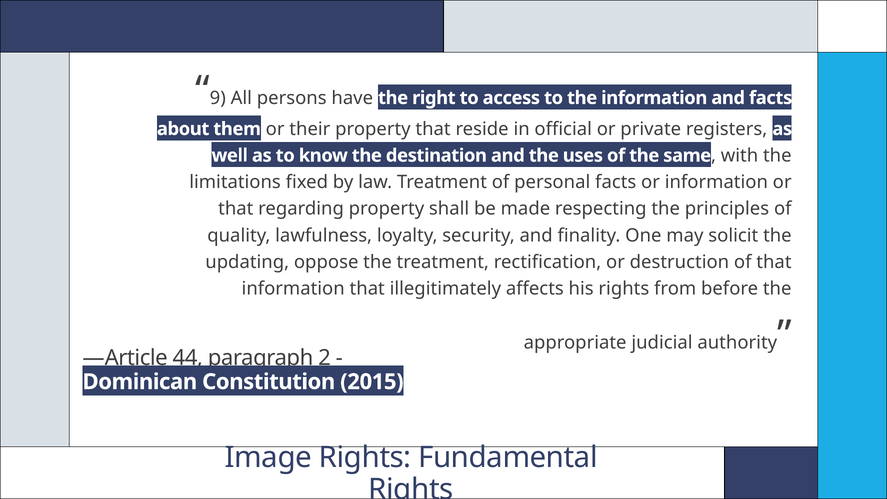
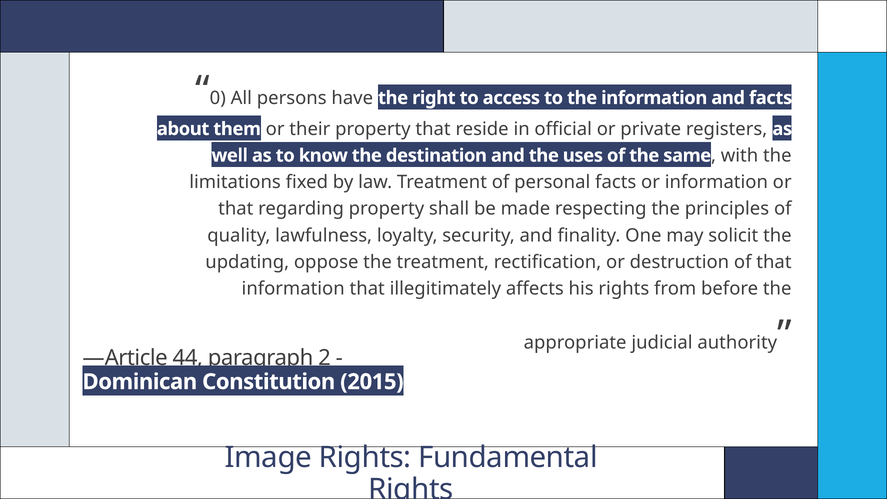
9: 9 -> 0
